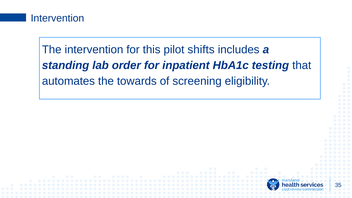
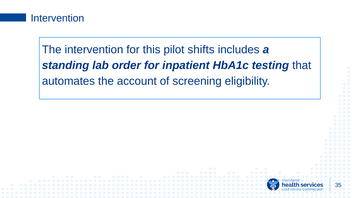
towards: towards -> account
